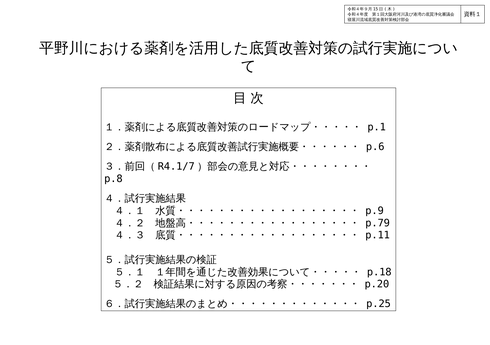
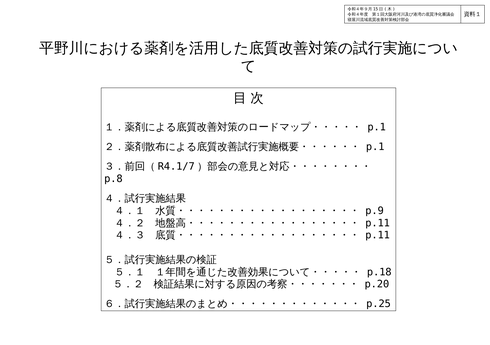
p.6 at (375, 147): p.6 -> p.1
p.79 at (378, 223): p.79 -> p.11
